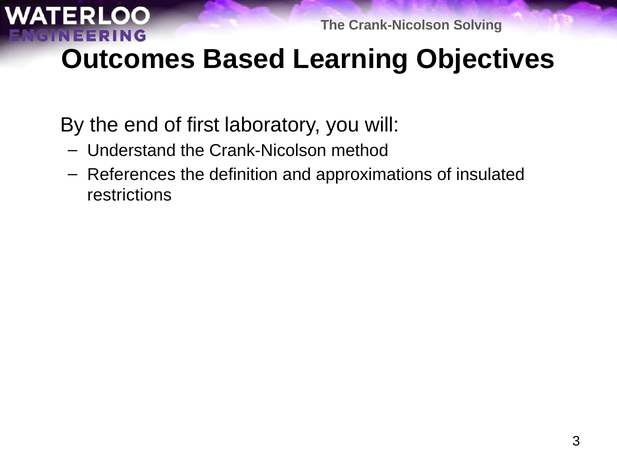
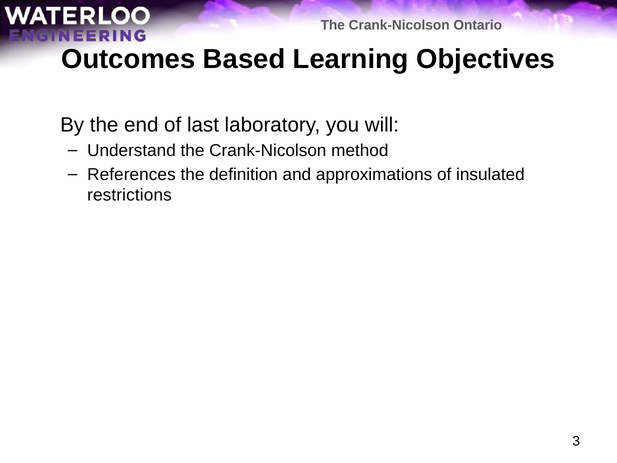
Solving: Solving -> Ontario
first: first -> last
